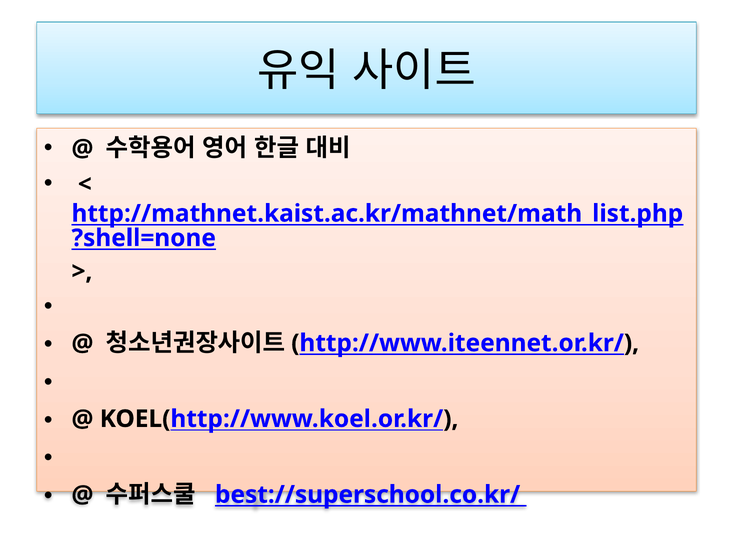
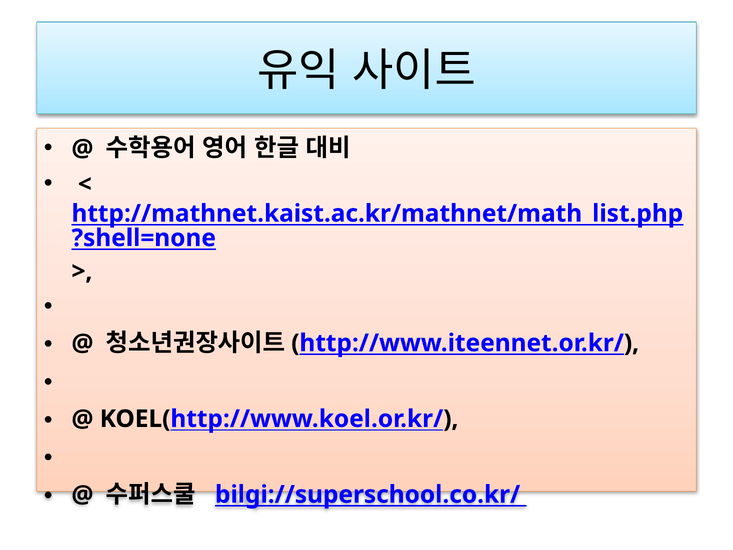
best://superschool.co.kr/: best://superschool.co.kr/ -> bilgi://superschool.co.kr/
